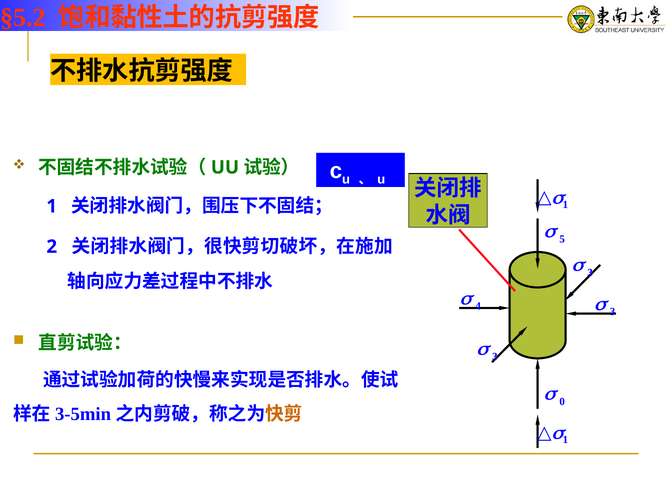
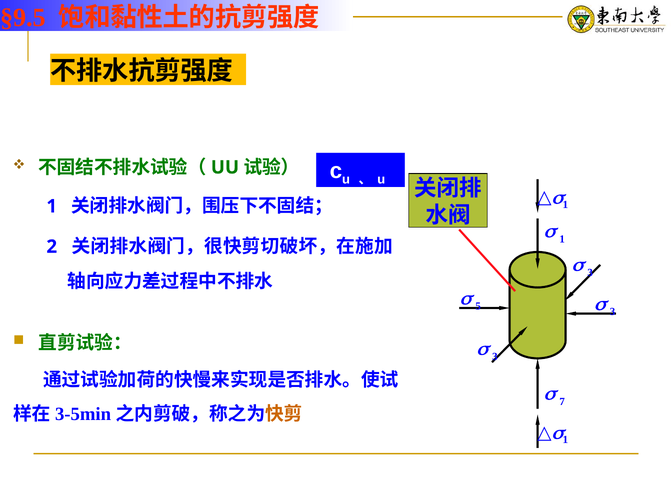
§5.2: §5.2 -> §9.5
5 at (562, 239): 5 -> 1
4: 4 -> 5
0: 0 -> 7
